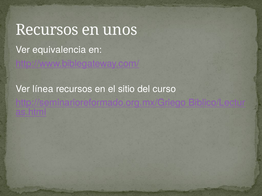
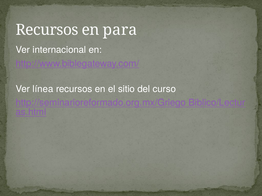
unos: unos -> para
equivalencia: equivalencia -> internacional
